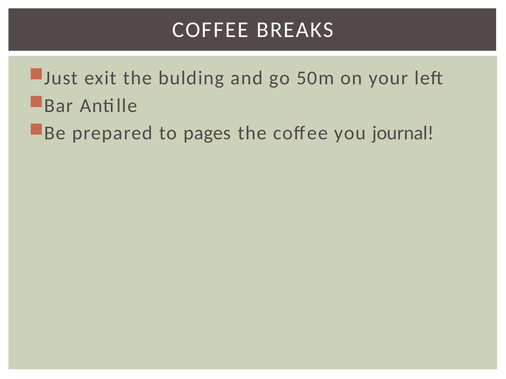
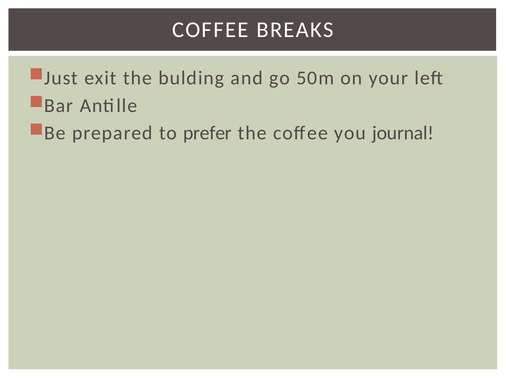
pages: pages -> prefer
